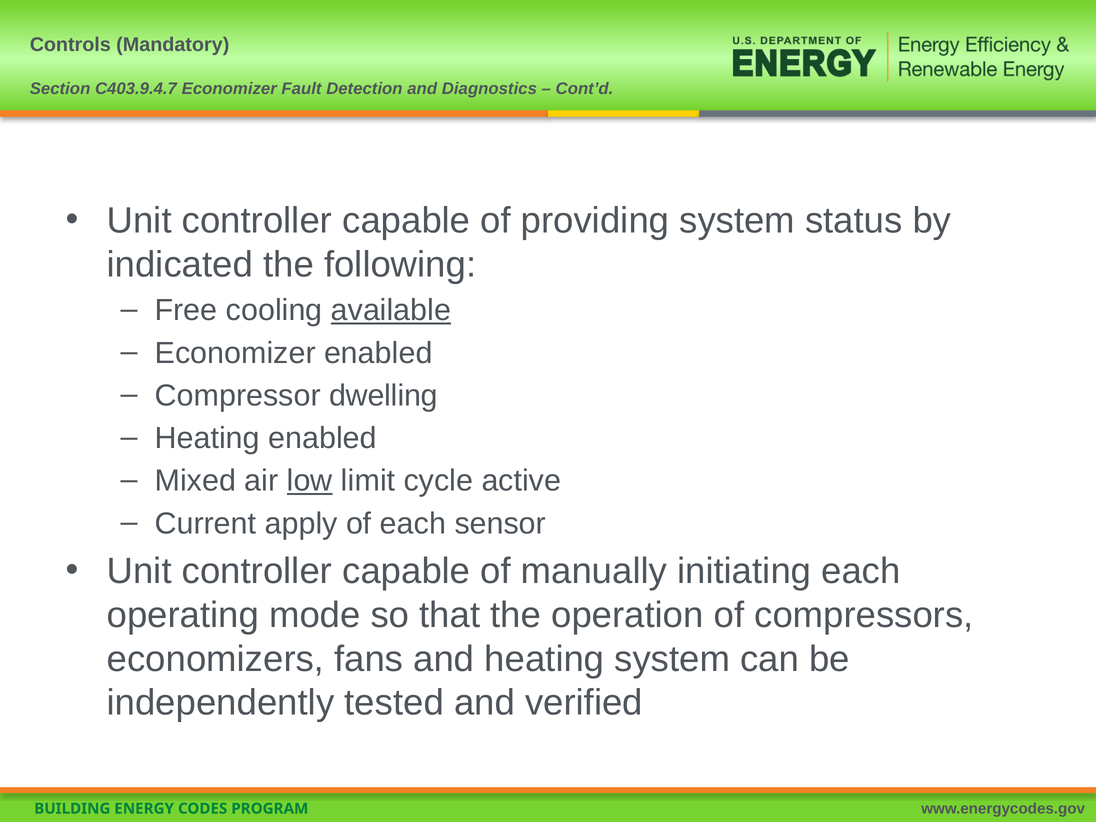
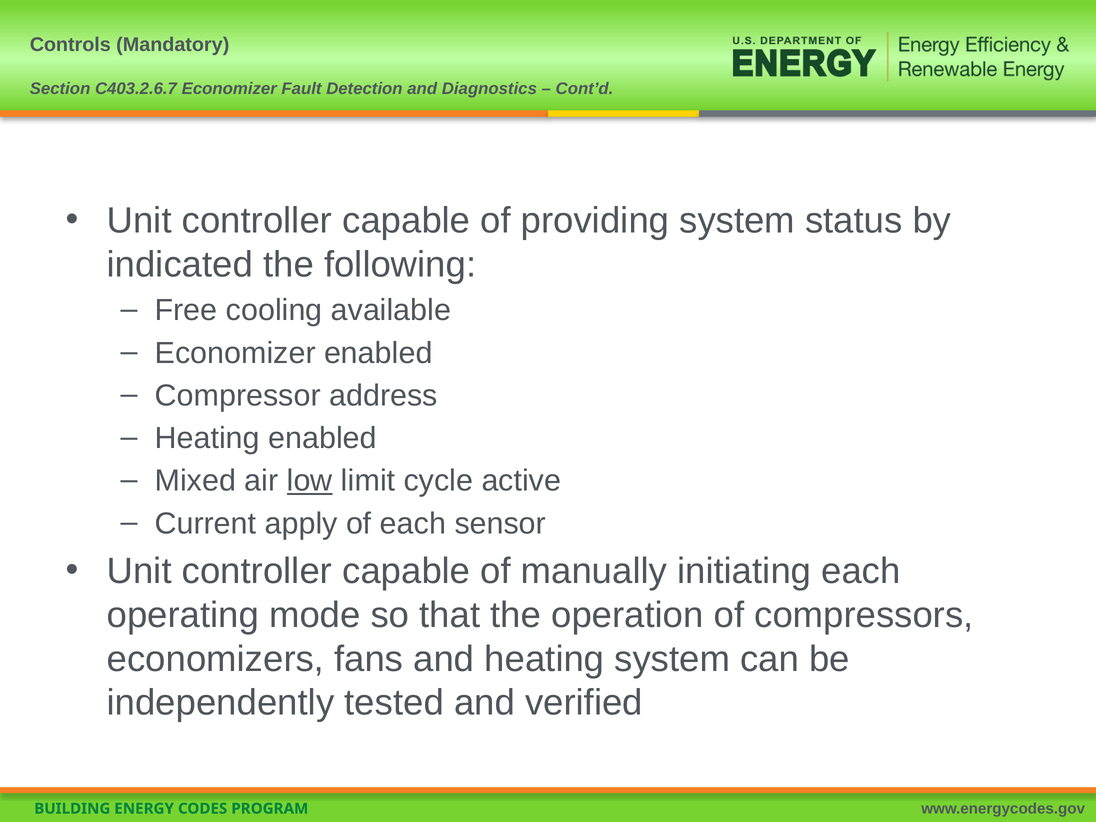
C403.9.4.7: C403.9.4.7 -> C403.2.6.7
available underline: present -> none
dwelling: dwelling -> address
